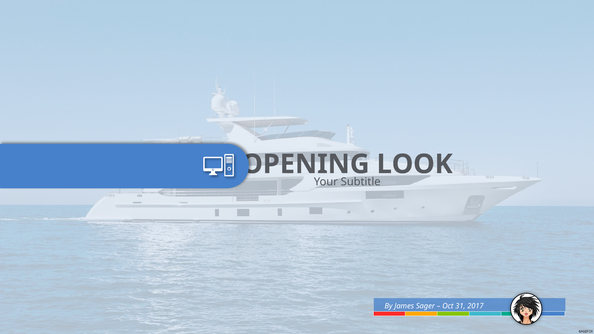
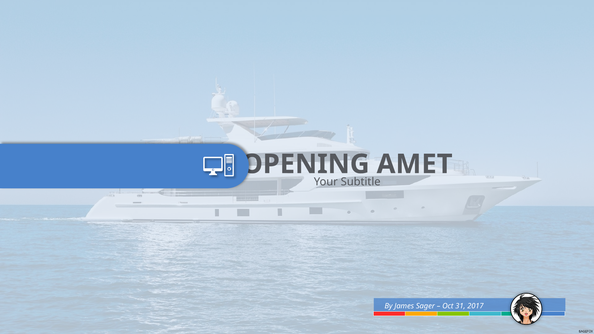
LOOK: LOOK -> AMET
